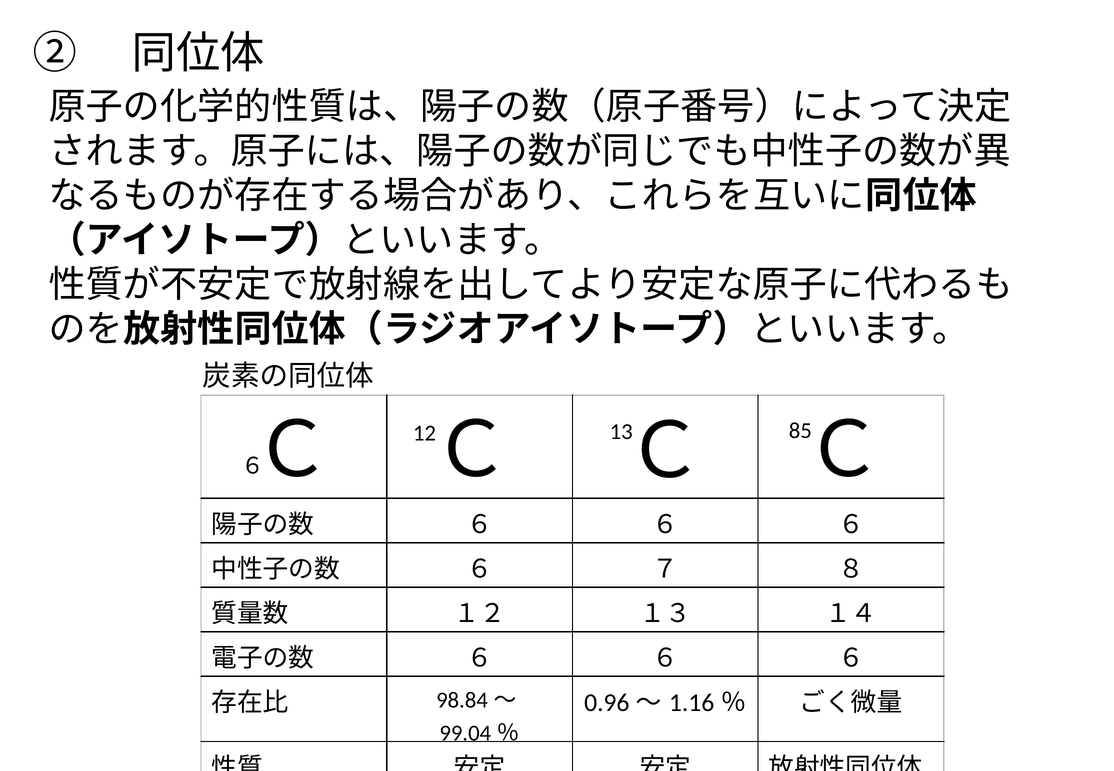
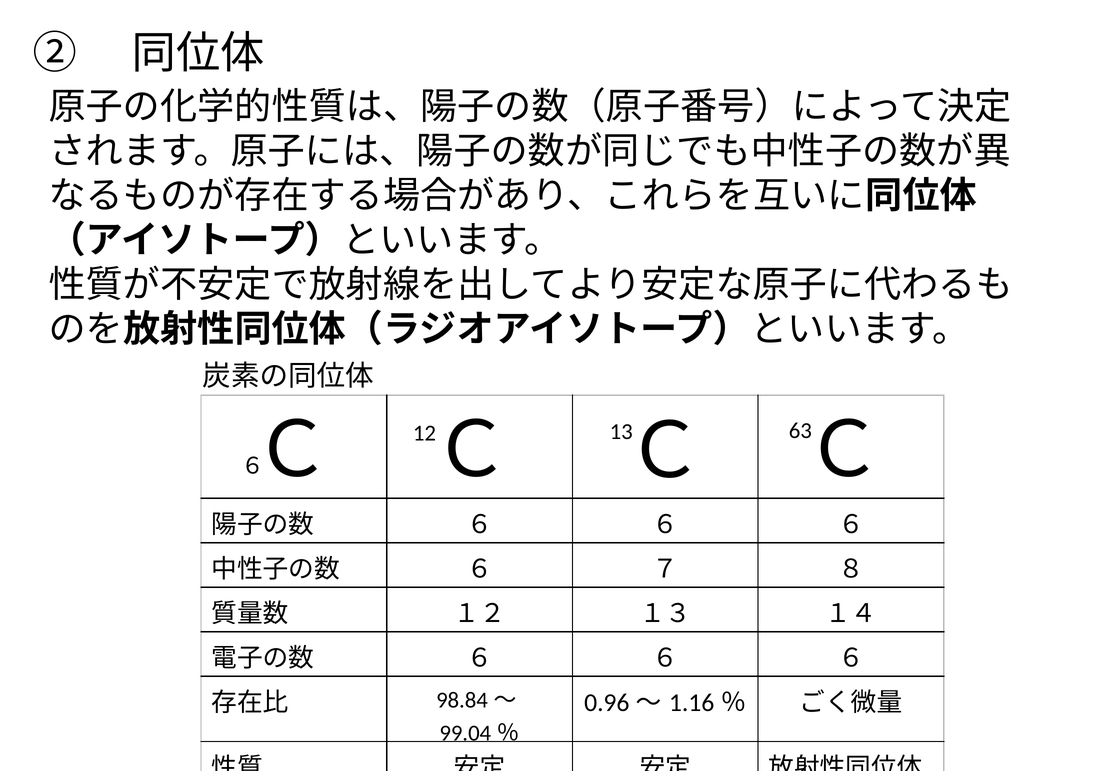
85: 85 -> 63
